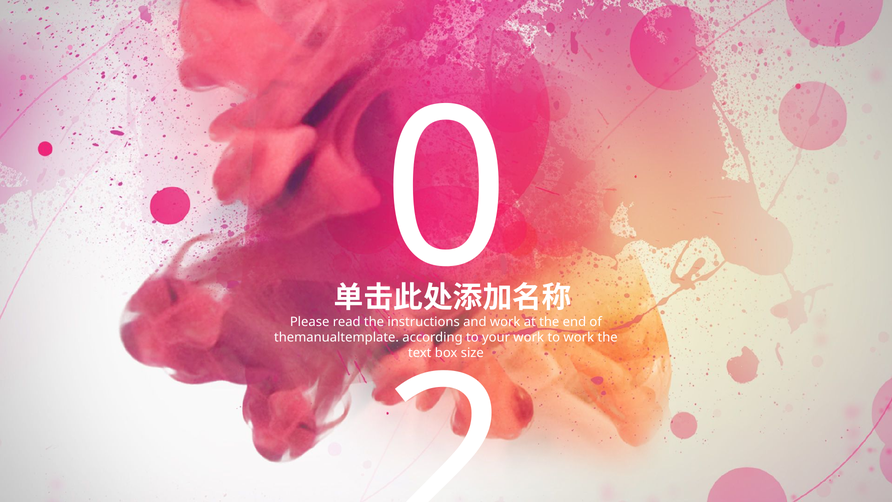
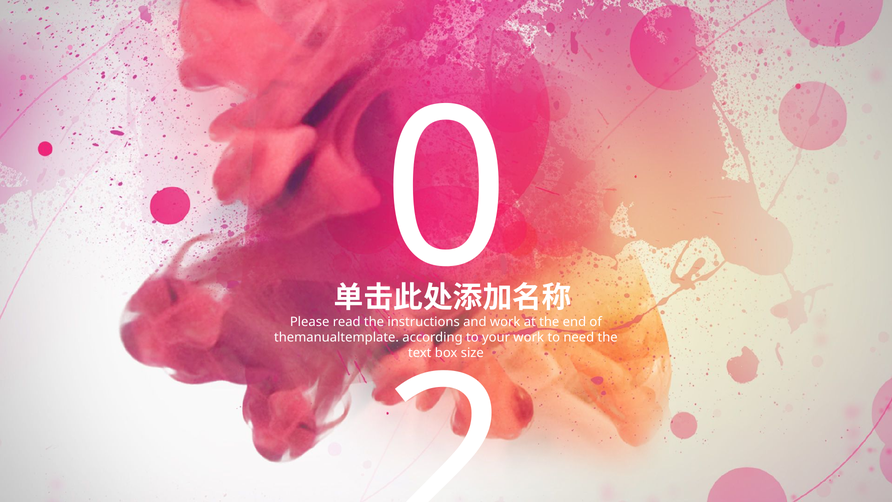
to work: work -> need
